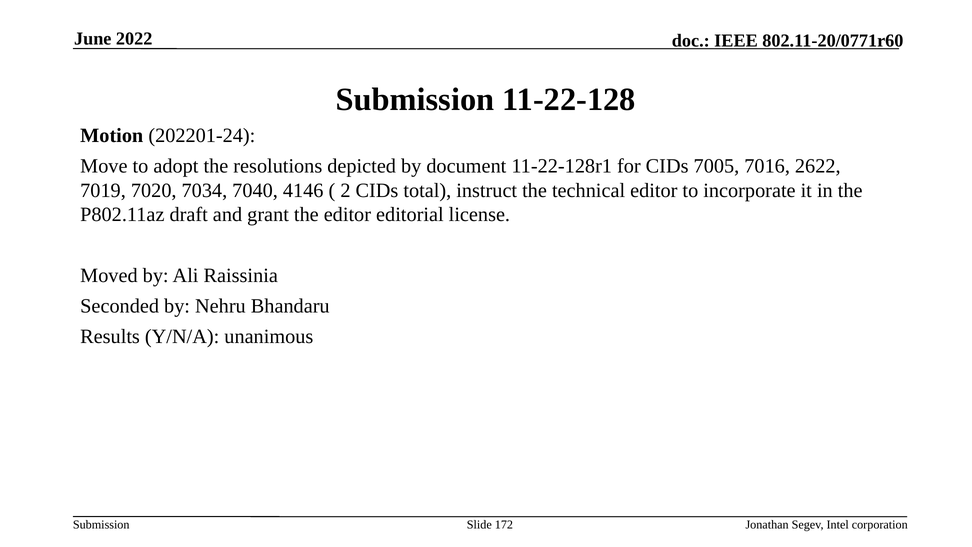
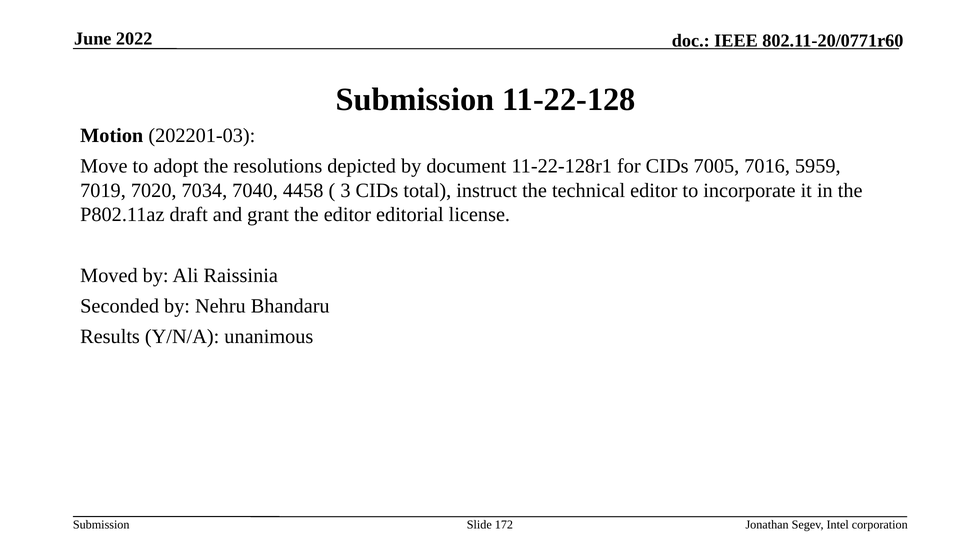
202201-24: 202201-24 -> 202201-03
2622: 2622 -> 5959
4146: 4146 -> 4458
2: 2 -> 3
